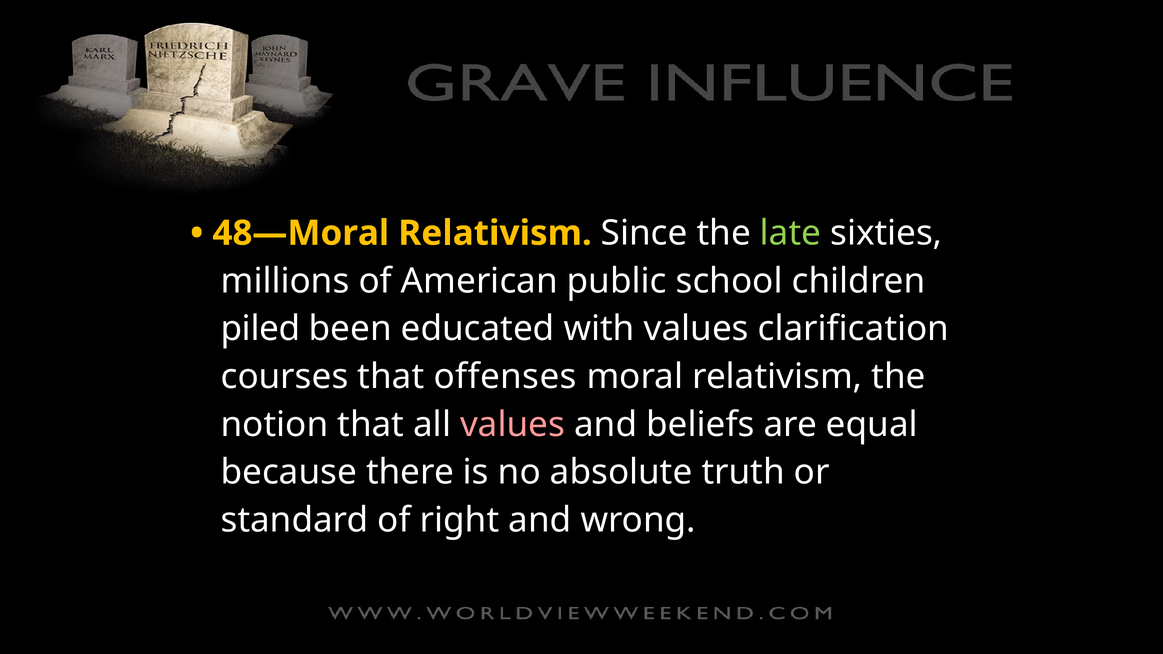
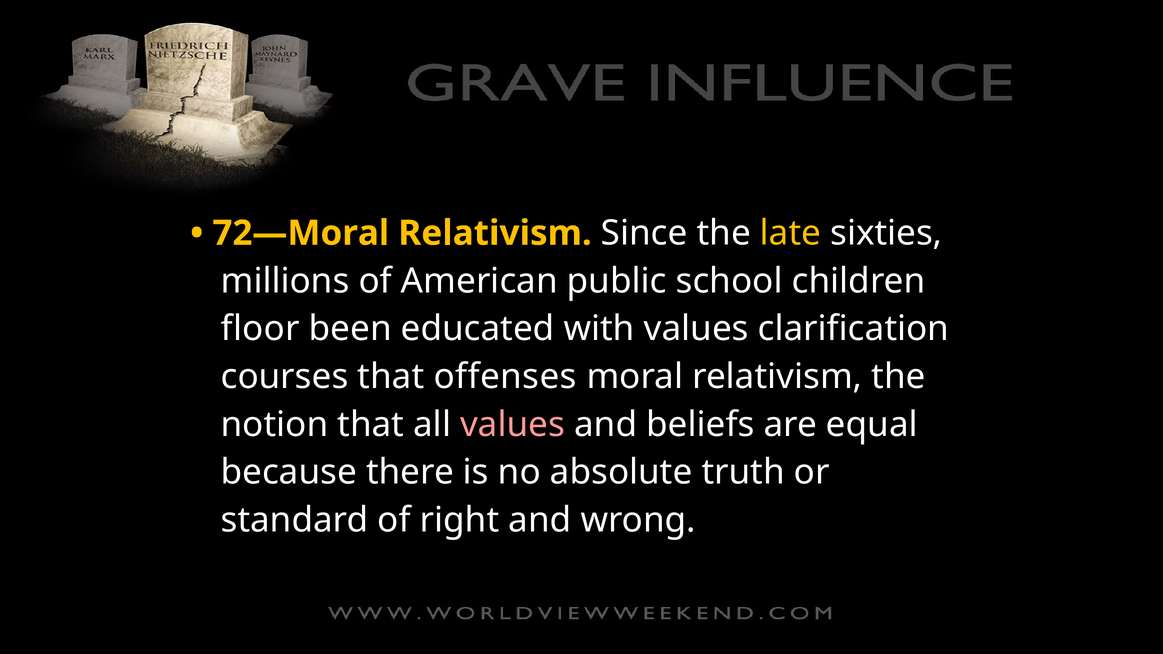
48—Moral: 48—Moral -> 72—Moral
late colour: light green -> yellow
piled: piled -> floor
